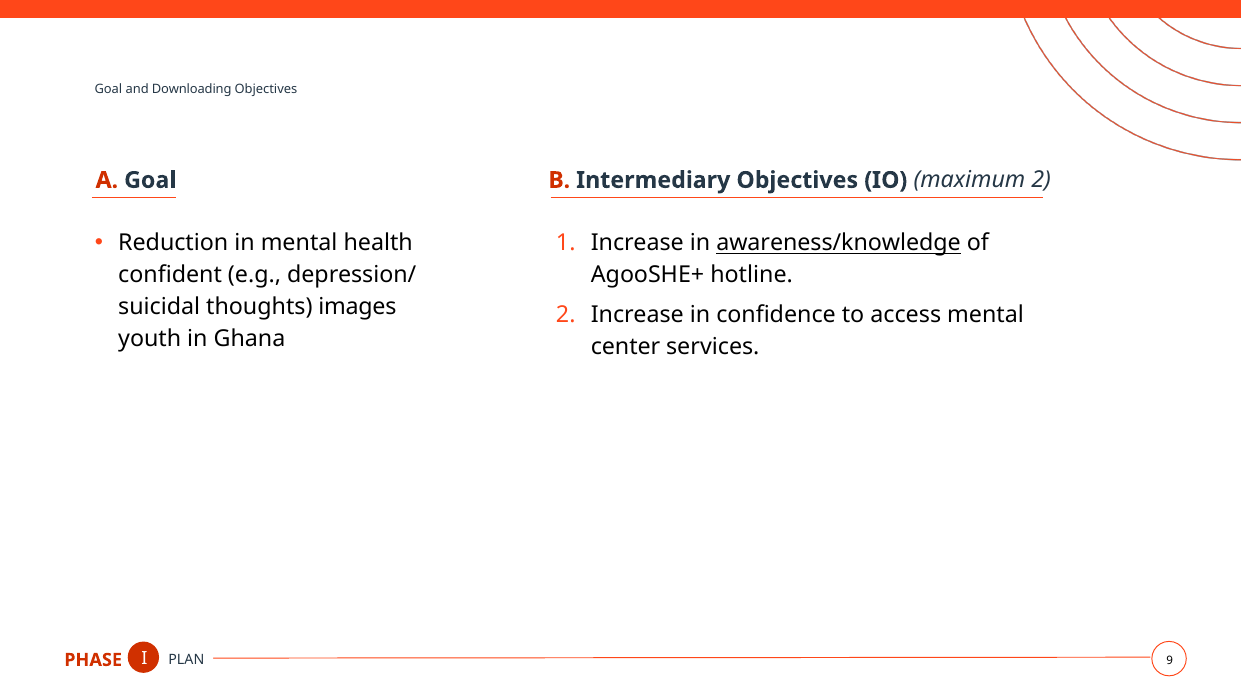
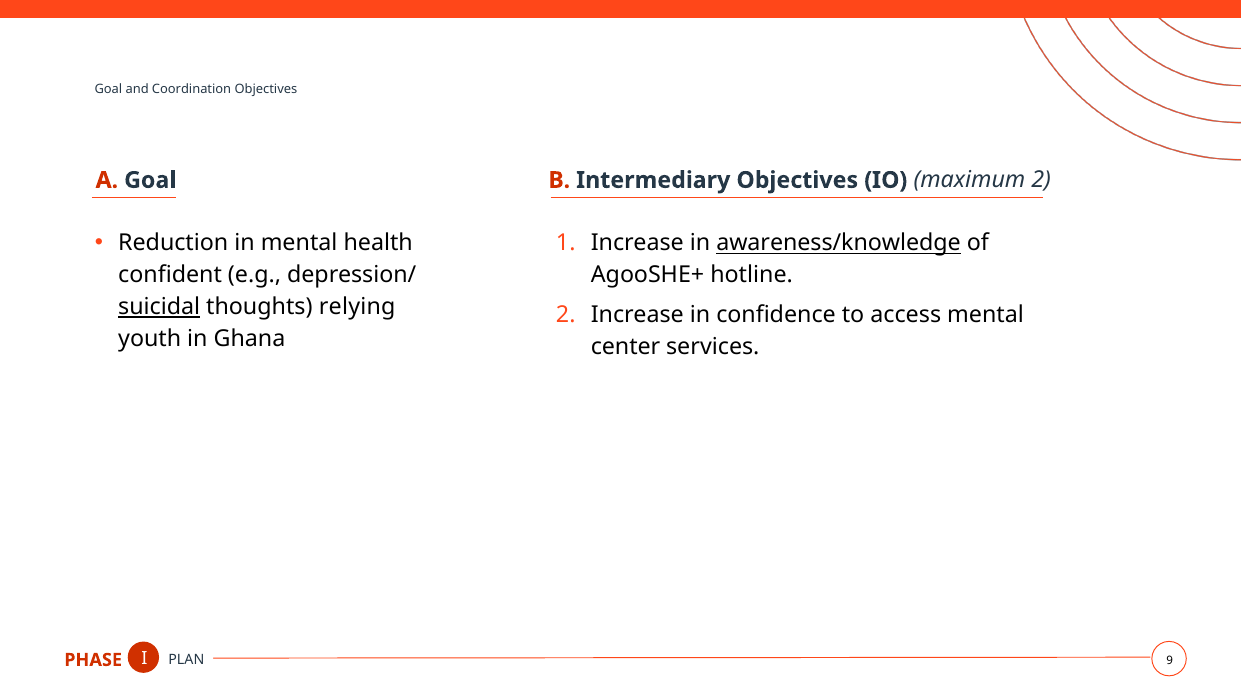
Downloading: Downloading -> Coordination
suicidal underline: none -> present
images: images -> relying
